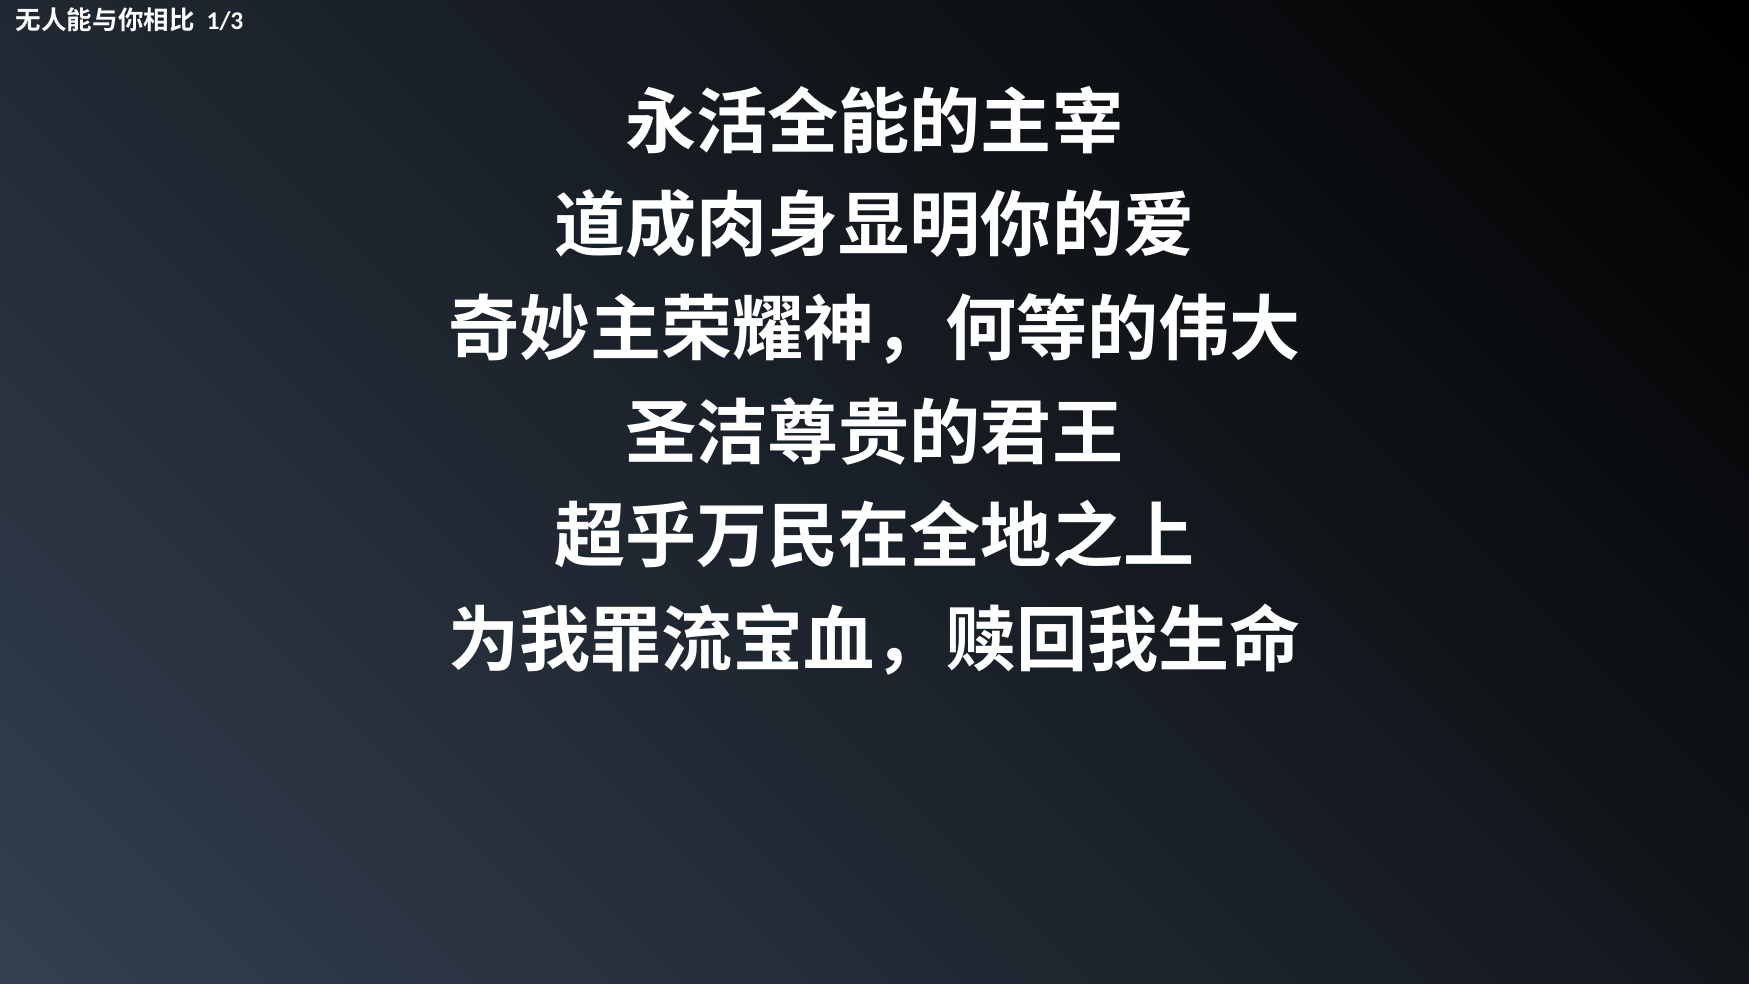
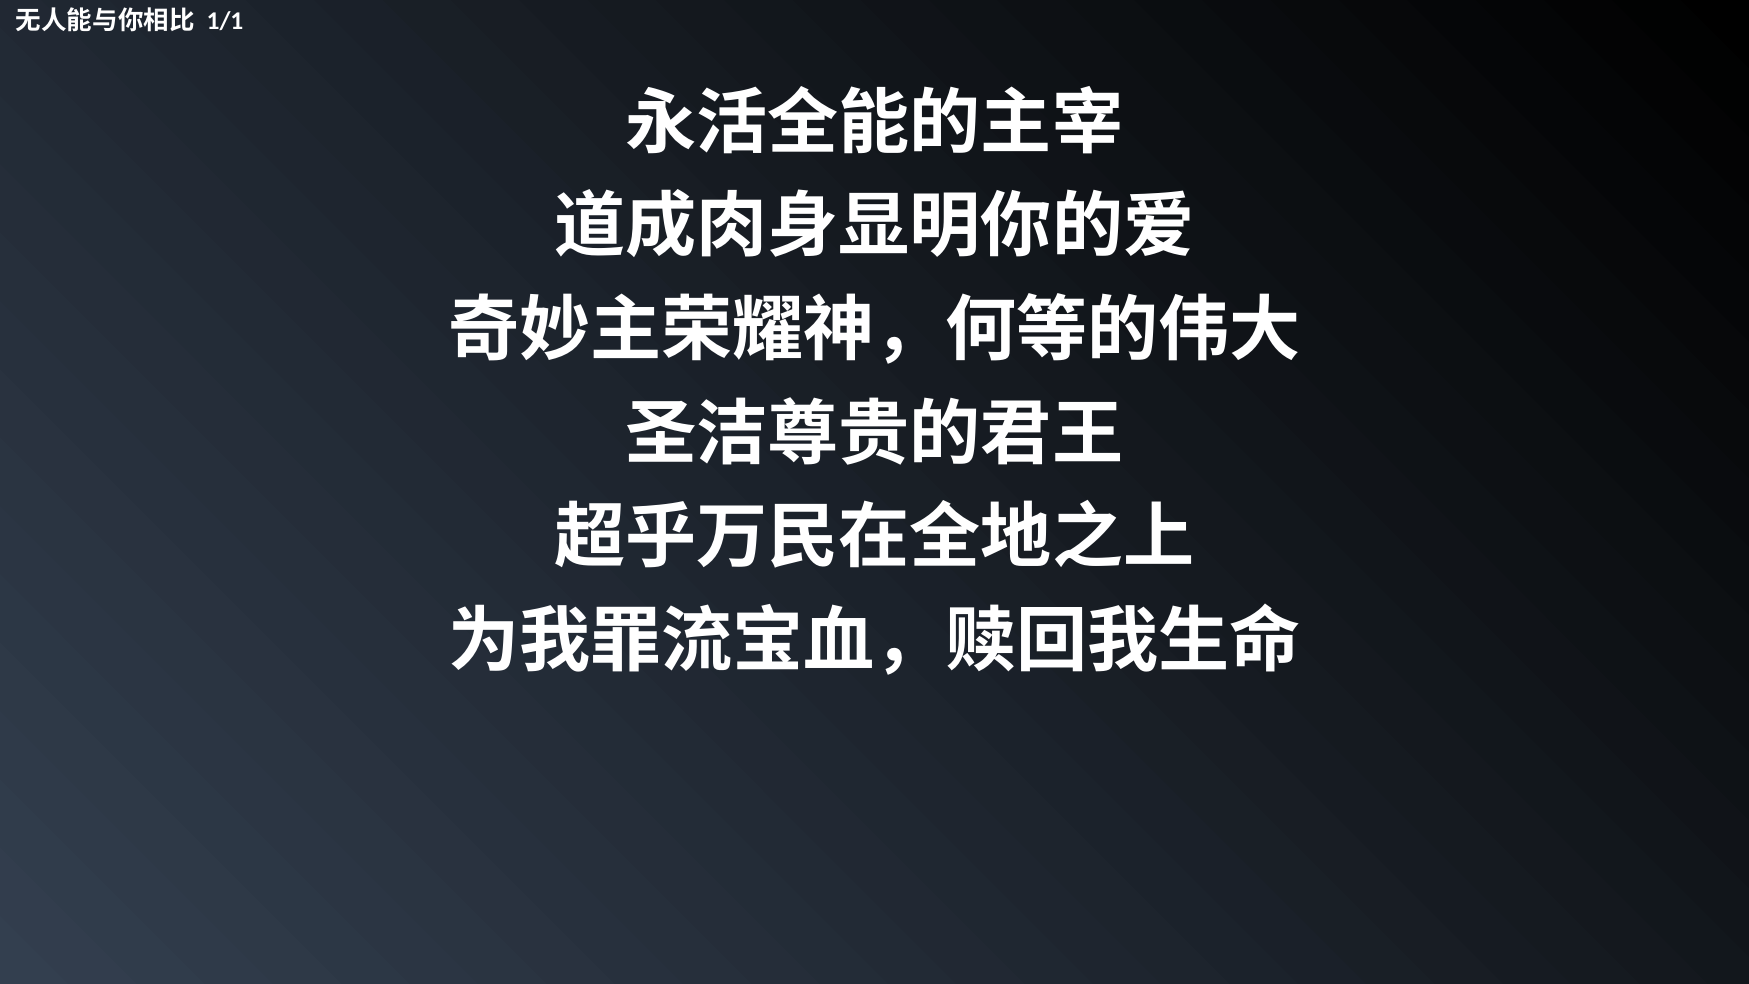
1/3: 1/3 -> 1/1
